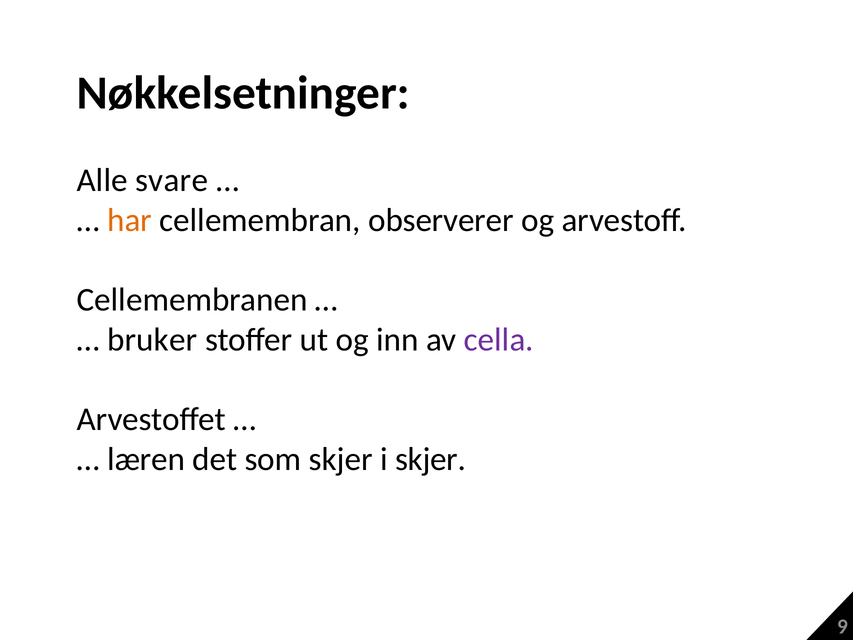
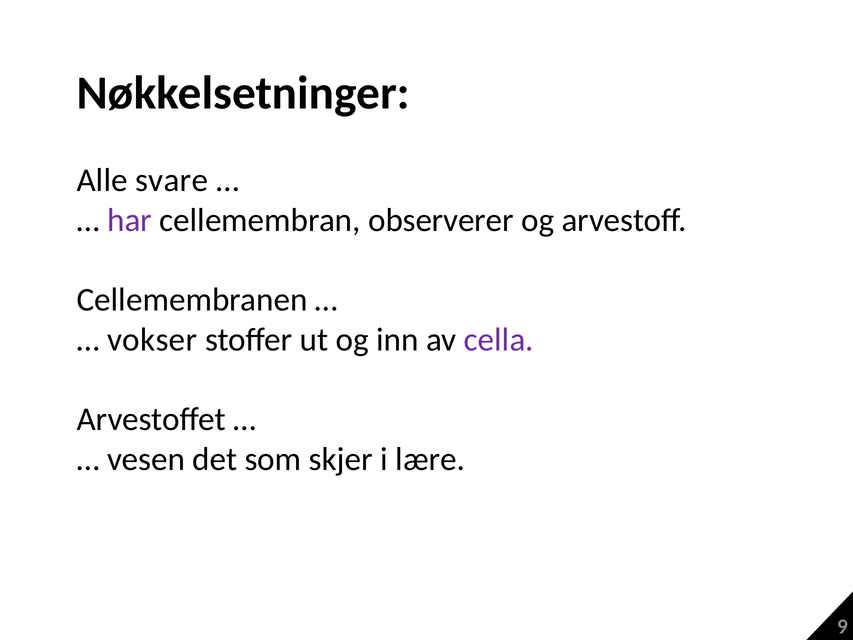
har colour: orange -> purple
bruker: bruker -> vokser
læren: læren -> vesen
i skjer: skjer -> lære
